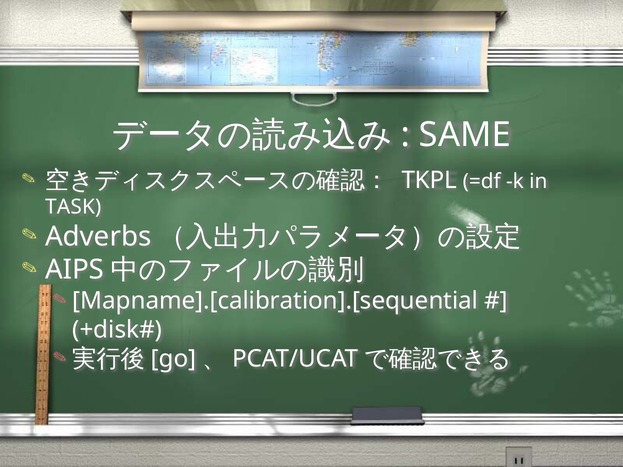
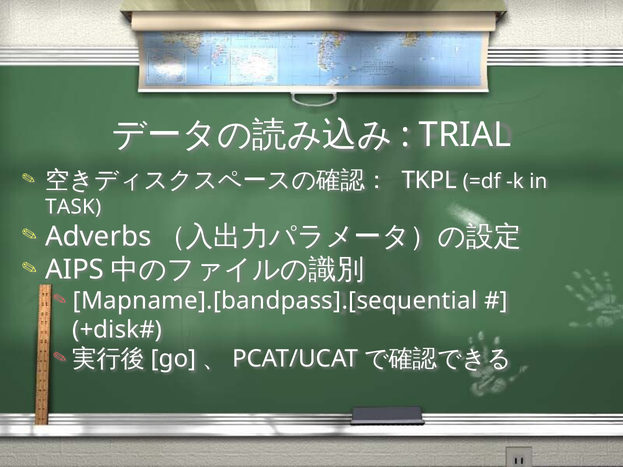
SAME: SAME -> TRIAL
Mapname].[calibration].[sequential: Mapname].[calibration].[sequential -> Mapname].[bandpass].[sequential
